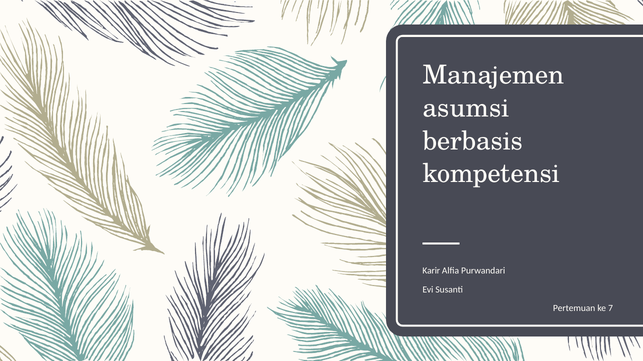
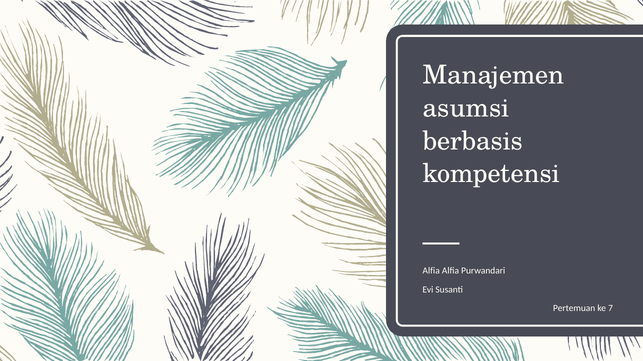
Karir at (431, 271): Karir -> Alfia
